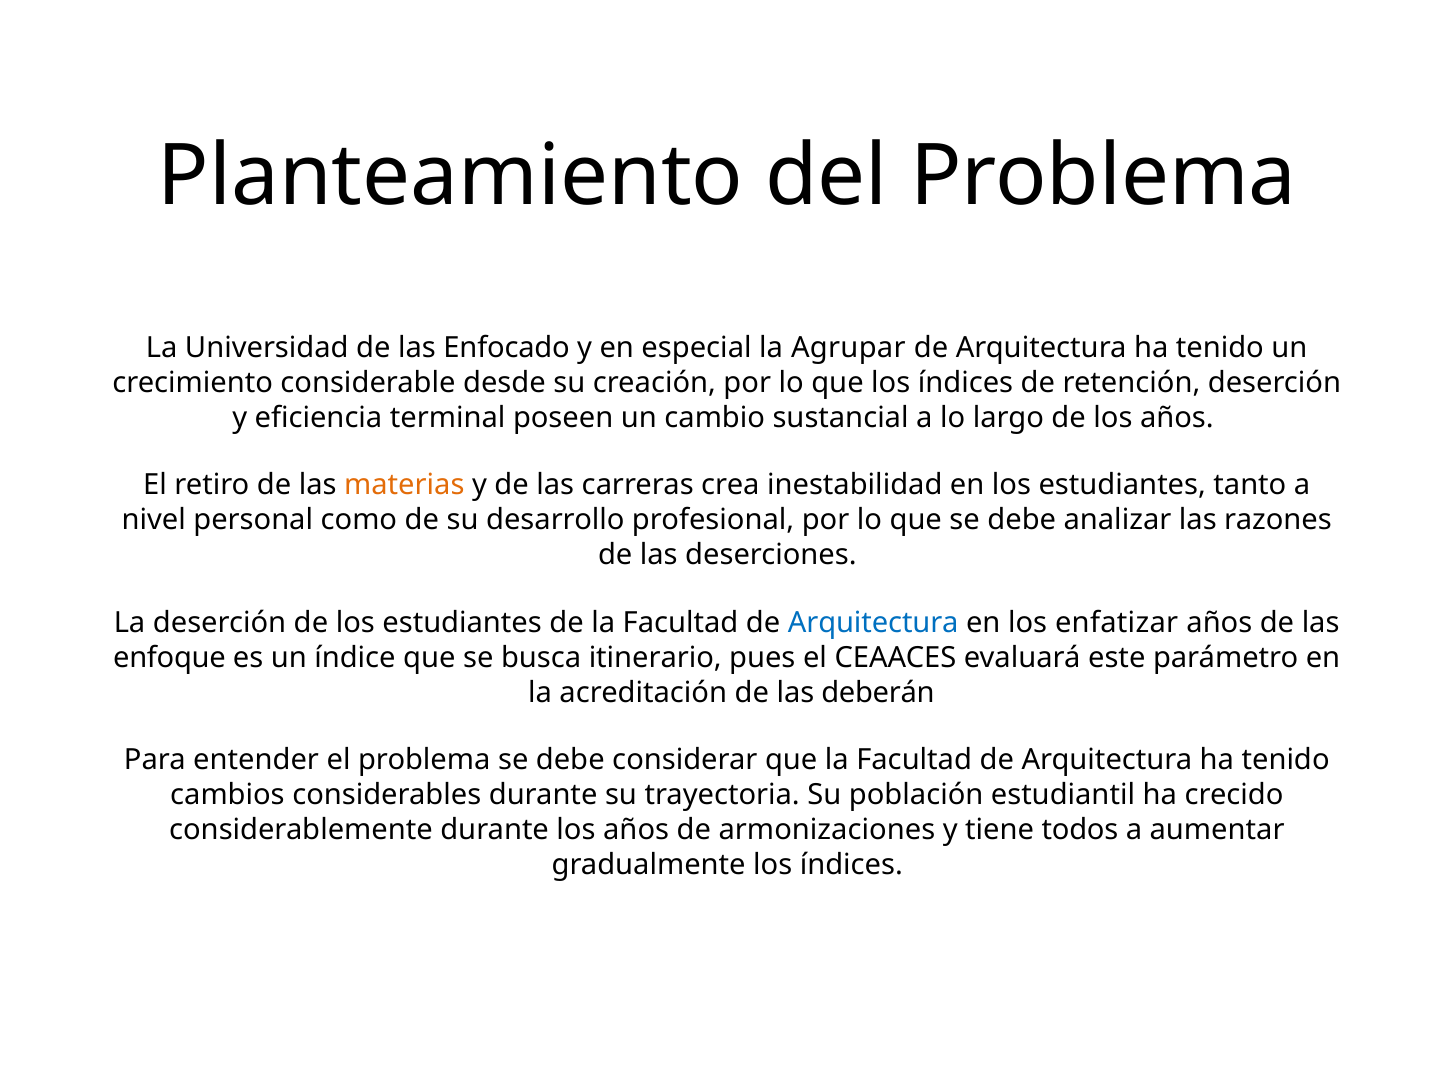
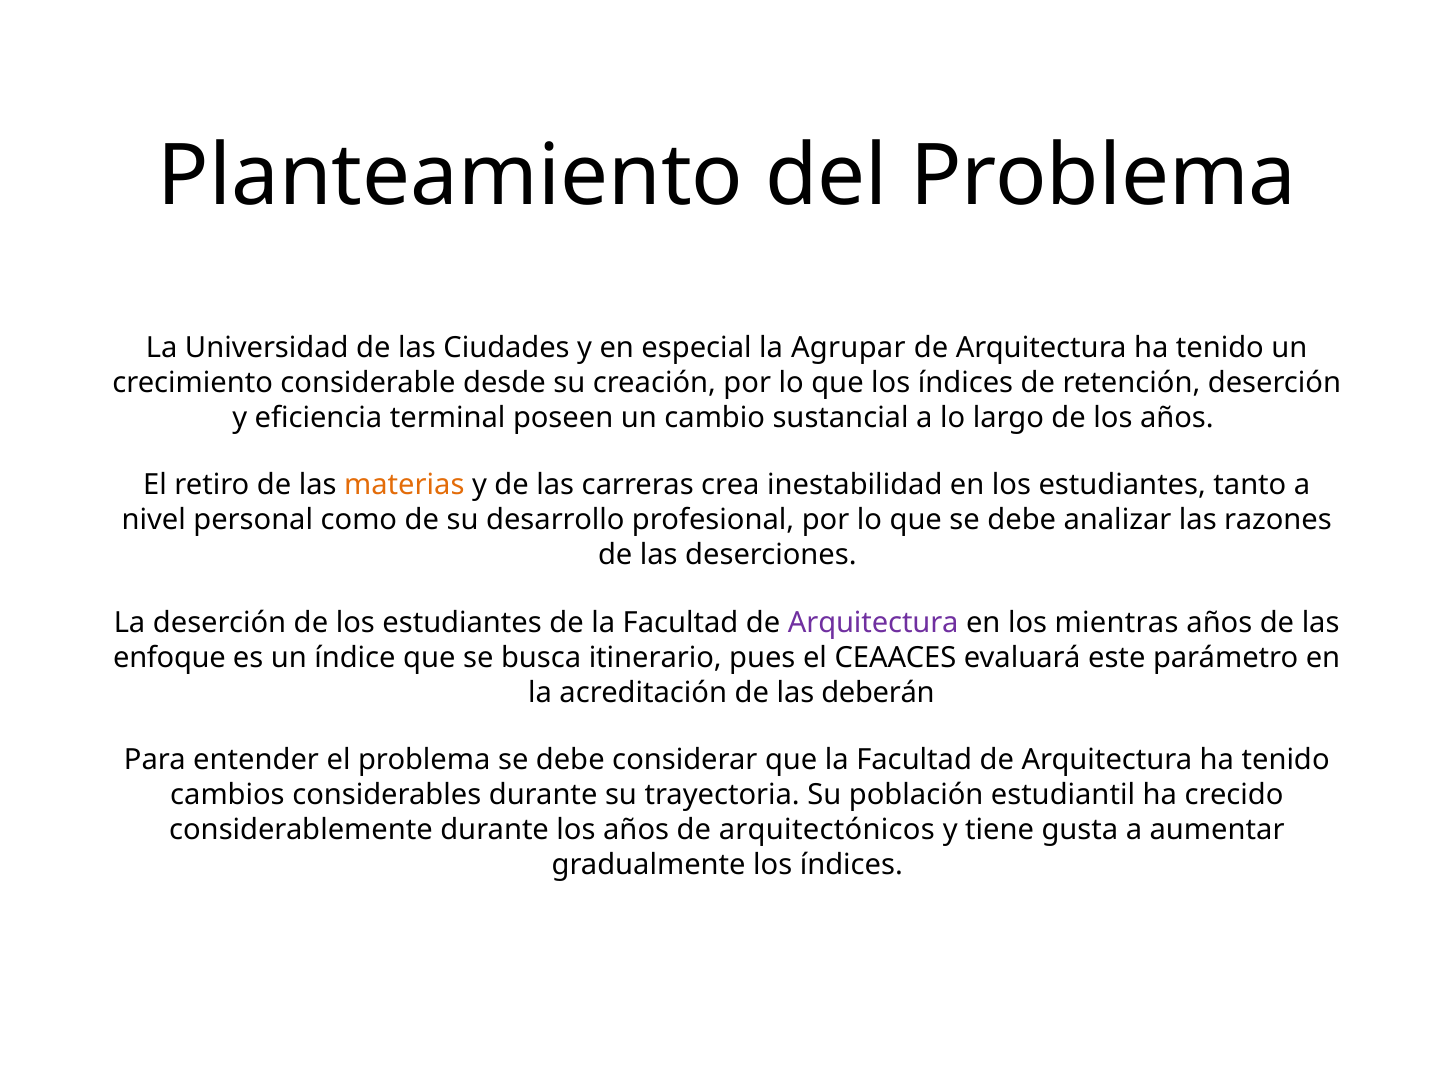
Enfocado: Enfocado -> Ciudades
Arquitectura at (873, 623) colour: blue -> purple
enfatizar: enfatizar -> mientras
armonizaciones: armonizaciones -> arquitectónicos
todos: todos -> gusta
